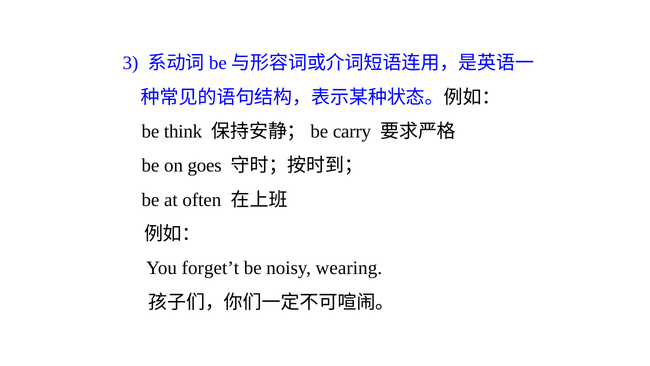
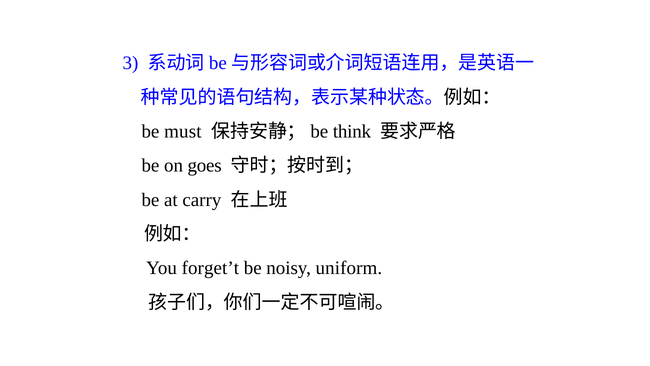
think: think -> must
carry: carry -> think
often: often -> carry
wearing: wearing -> uniform
